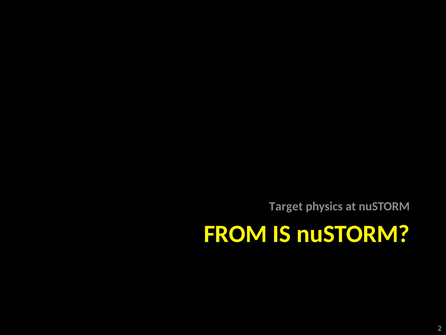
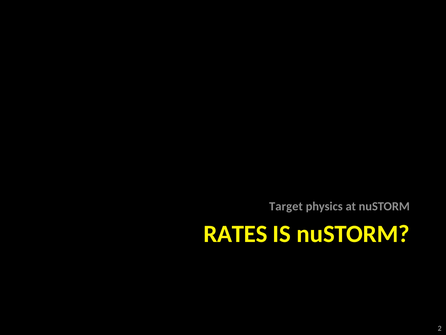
FROM: FROM -> RATES
